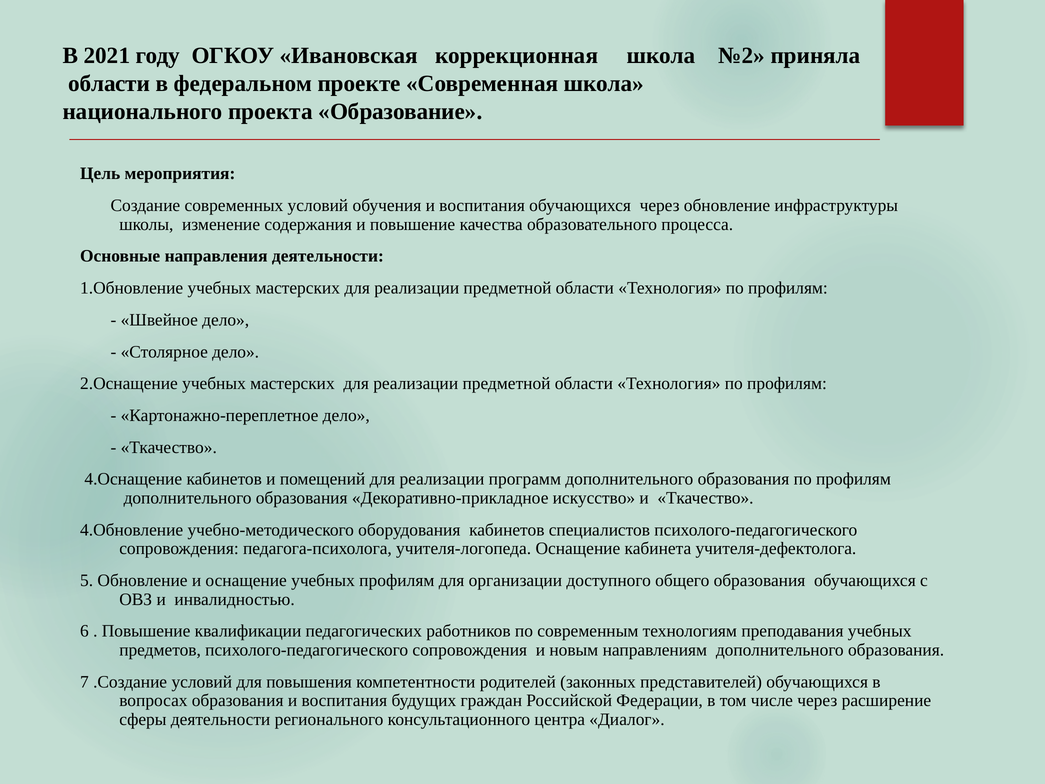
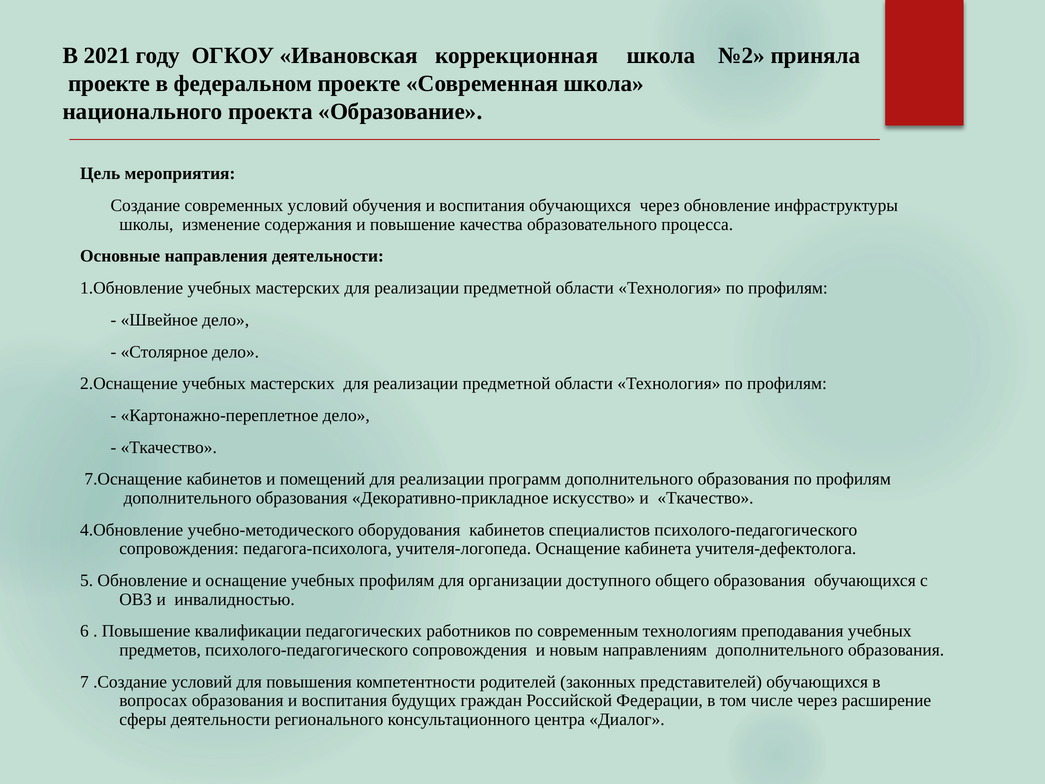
области at (109, 83): области -> проекте
4.Оснащение: 4.Оснащение -> 7.Оснащение
